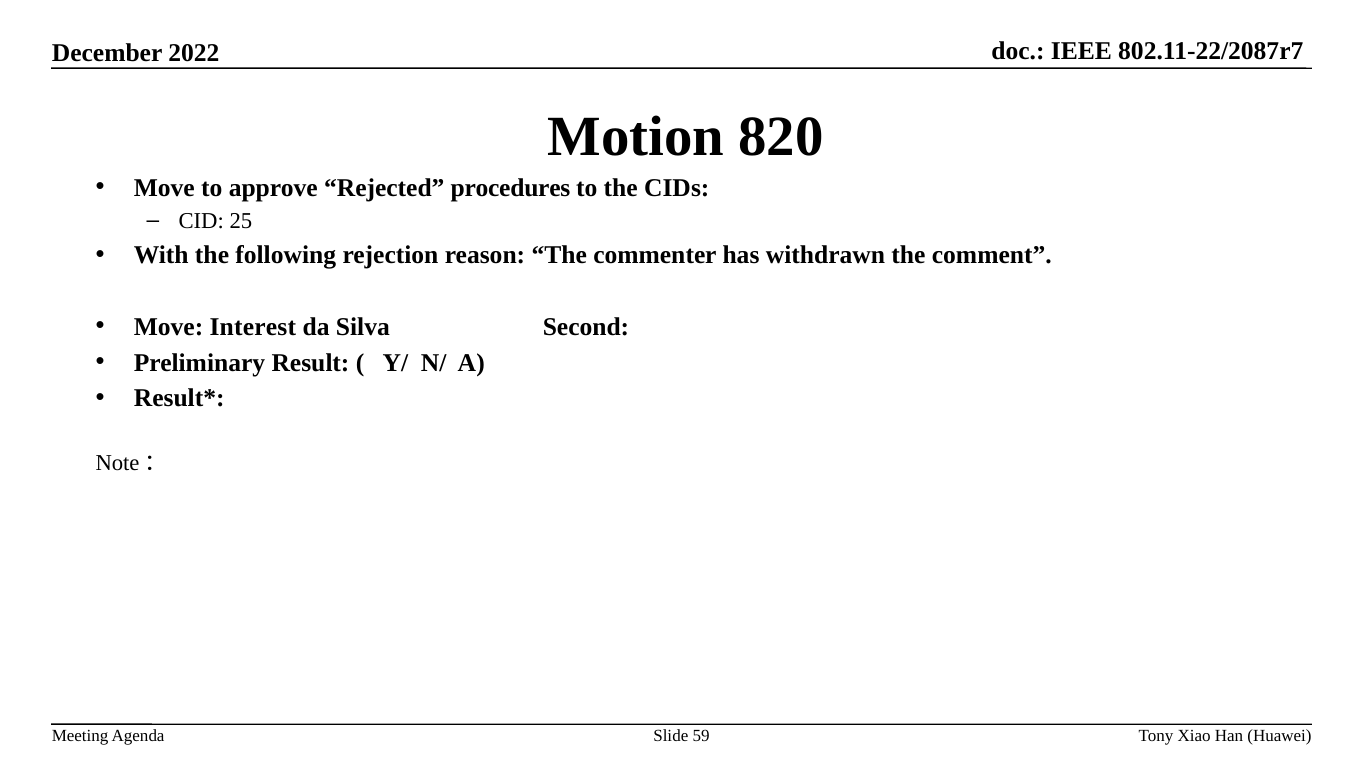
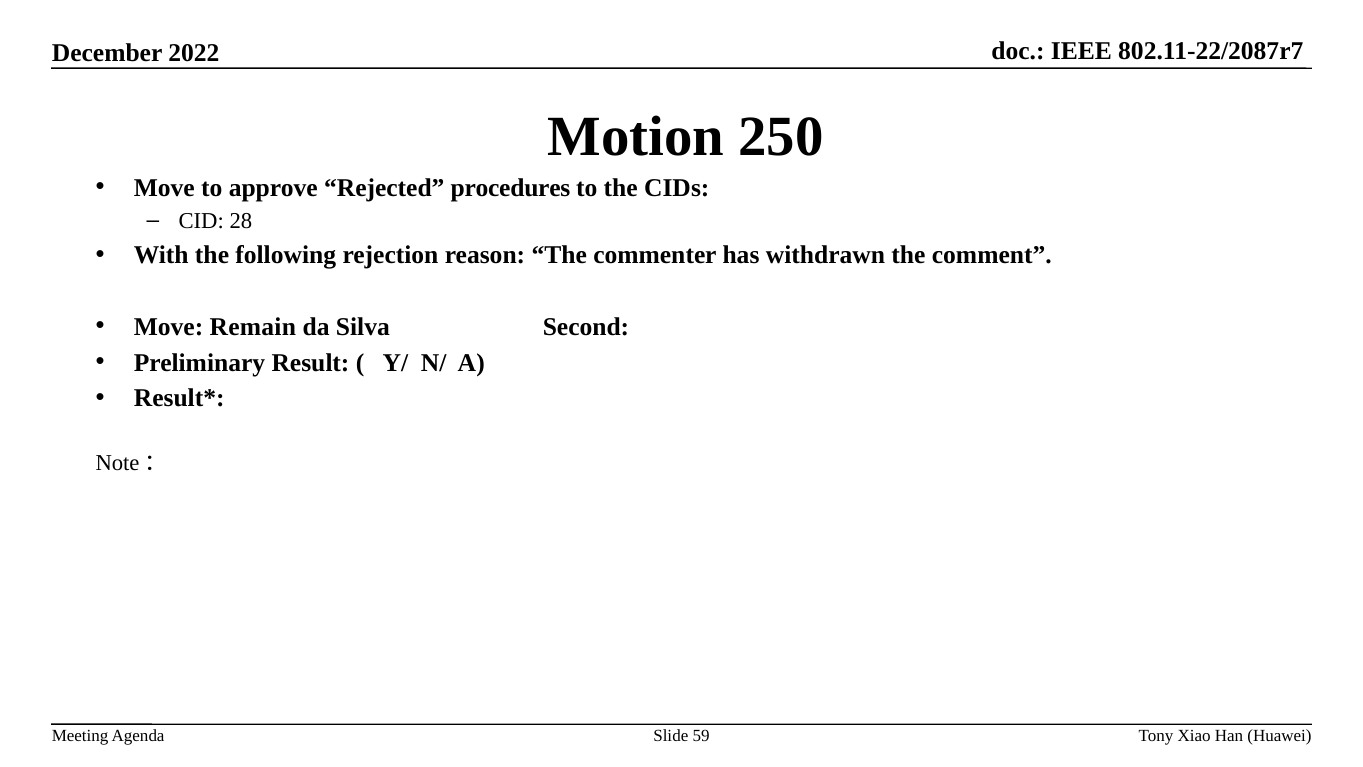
820: 820 -> 250
25: 25 -> 28
Interest: Interest -> Remain
